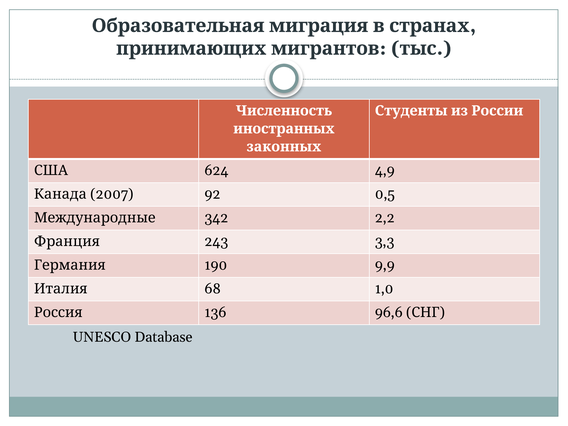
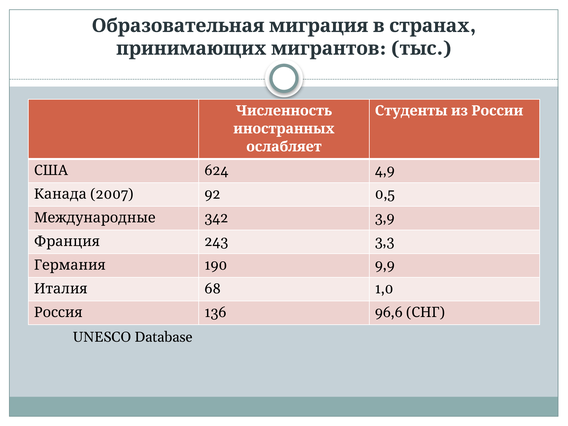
законных: законных -> ослабляет
2,2: 2,2 -> 3,9
